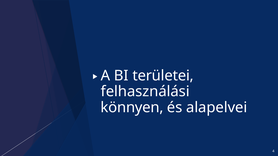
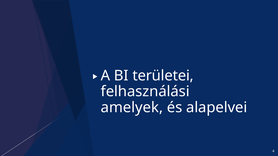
könnyen: könnyen -> amelyek
